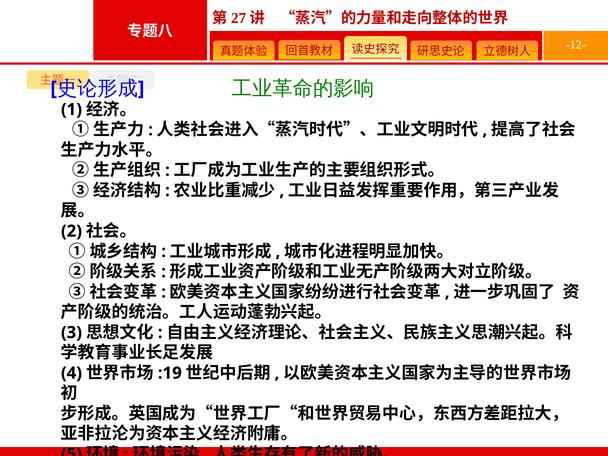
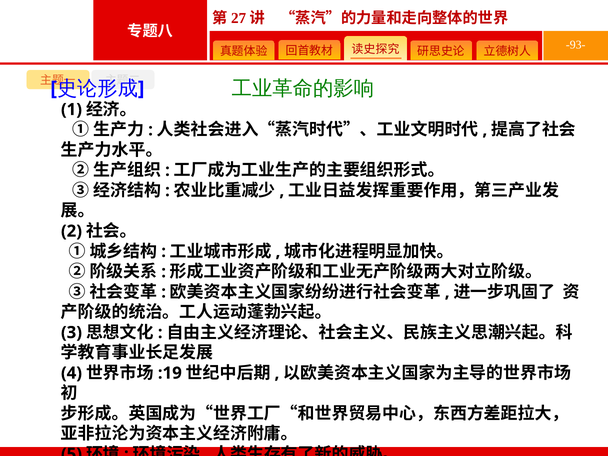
-12-: -12- -> -93-
